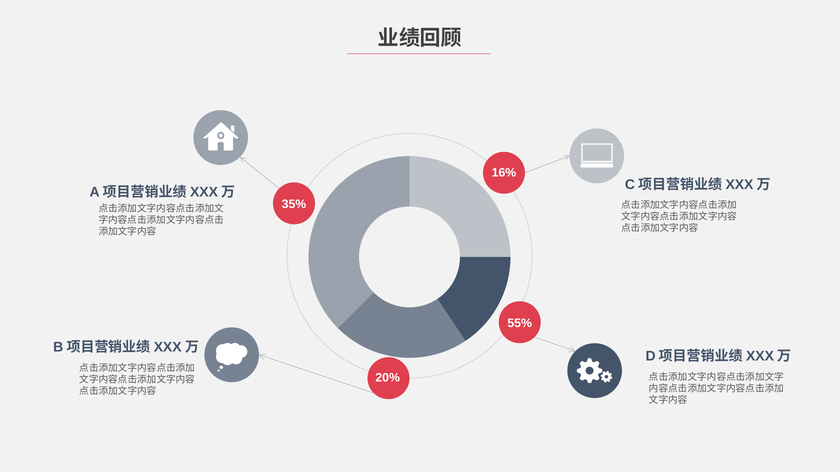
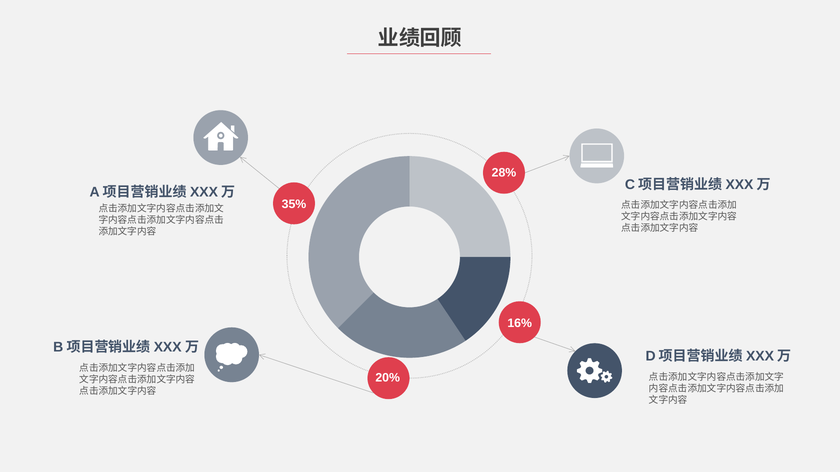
16%: 16% -> 28%
55%: 55% -> 16%
